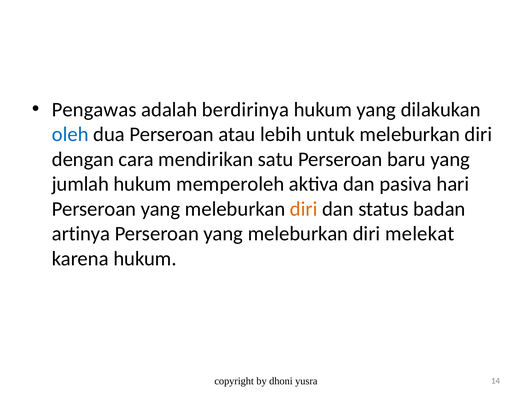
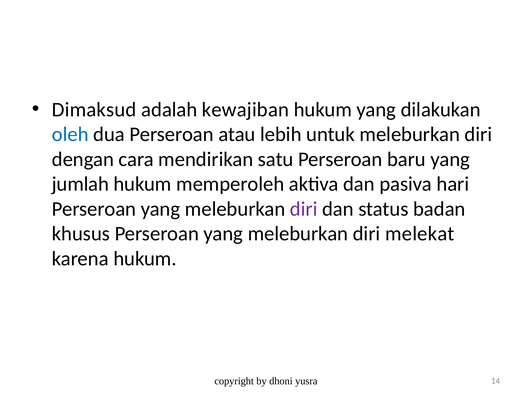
Pengawas: Pengawas -> Dimaksud
berdirinya: berdirinya -> kewajiban
diri at (304, 209) colour: orange -> purple
artinya: artinya -> khusus
